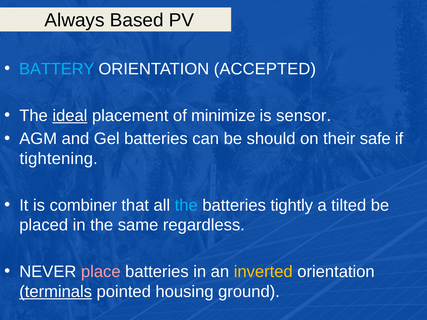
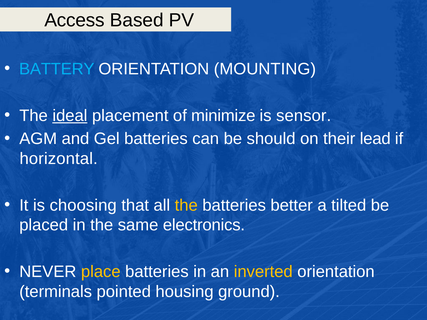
Always: Always -> Access
ACCEPTED: ACCEPTED -> MOUNTING
safe: safe -> lead
tightening: tightening -> horizontal
combiner: combiner -> choosing
the at (186, 205) colour: light blue -> yellow
tightly: tightly -> better
regardless: regardless -> electronics
place colour: pink -> yellow
terminals underline: present -> none
